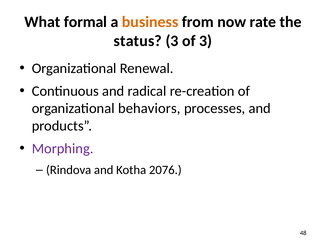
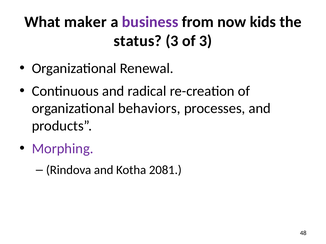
formal: formal -> maker
business colour: orange -> purple
rate: rate -> kids
2076: 2076 -> 2081
